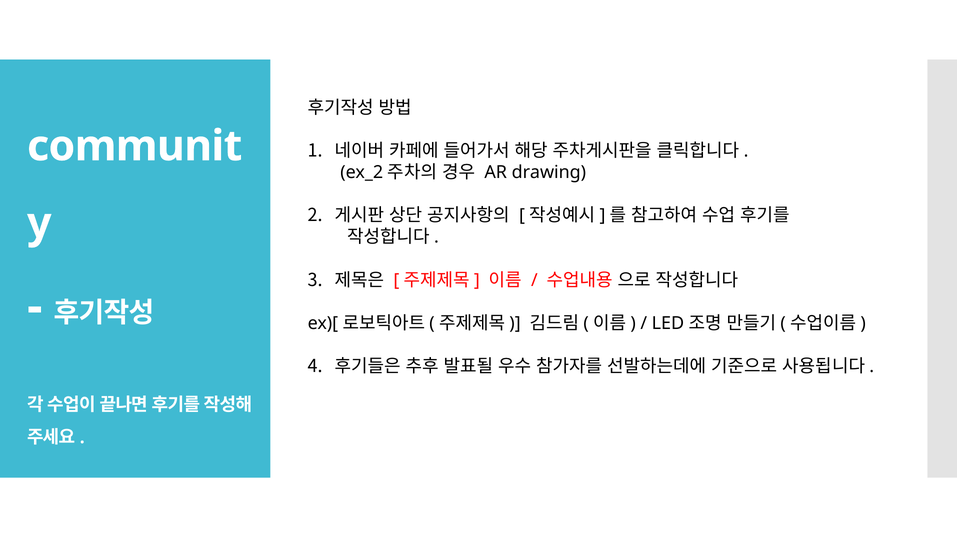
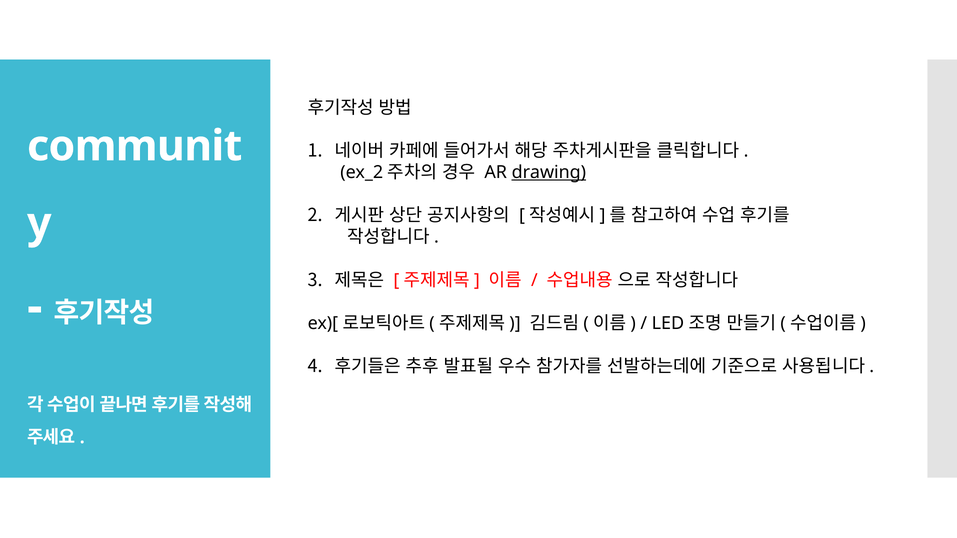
drawing underline: none -> present
